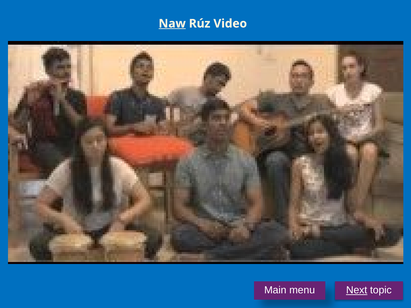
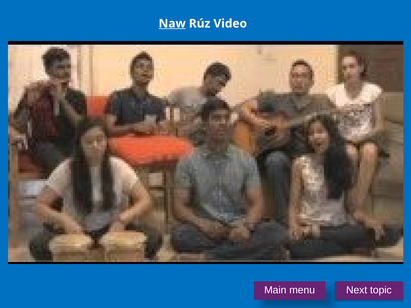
Next underline: present -> none
